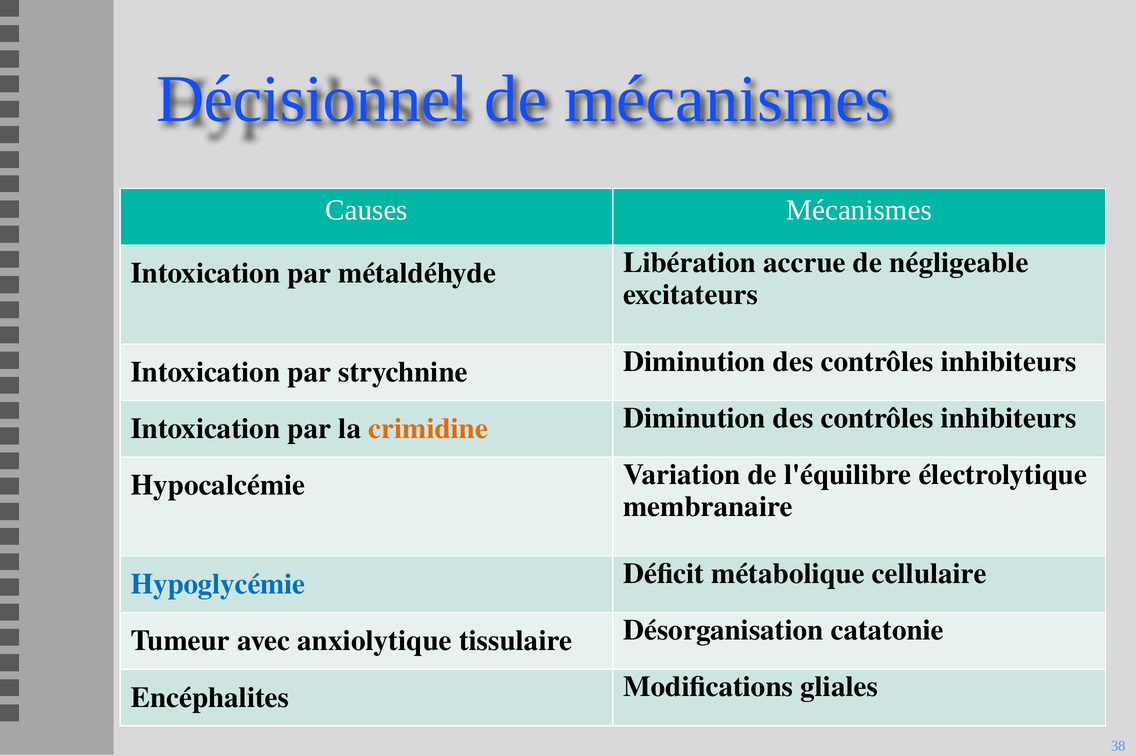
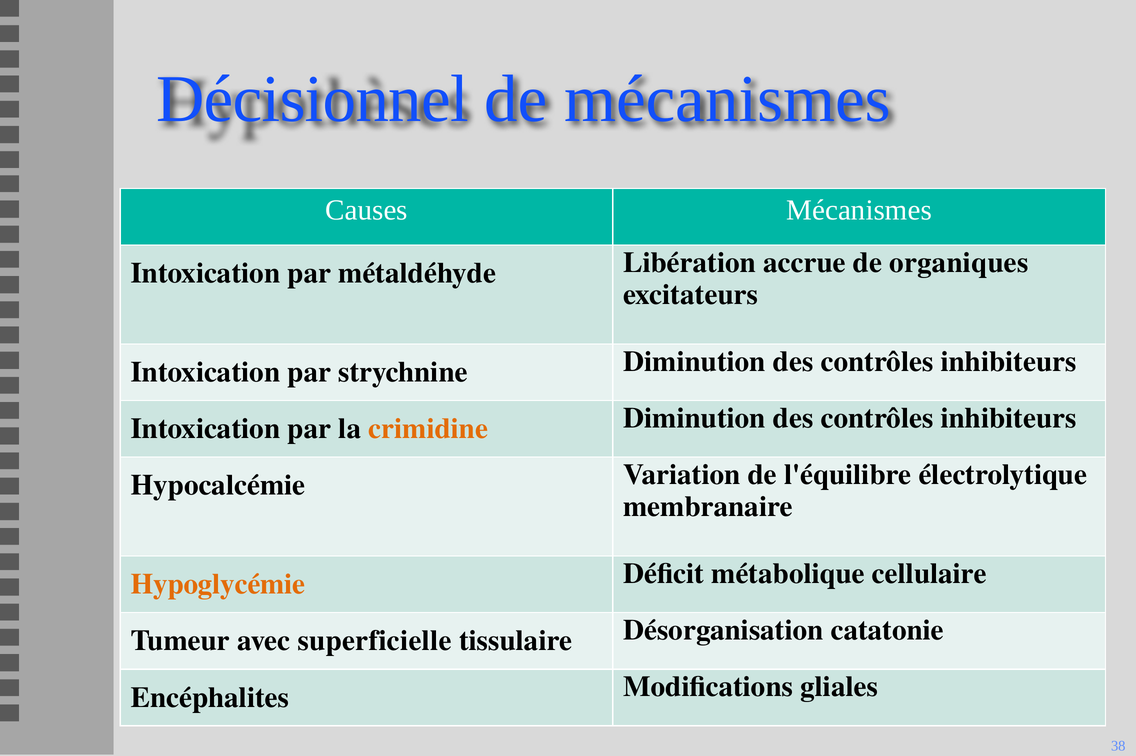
négligeable: négligeable -> organiques
Hypoglycémie colour: blue -> orange
anxiolytique: anxiolytique -> superficielle
